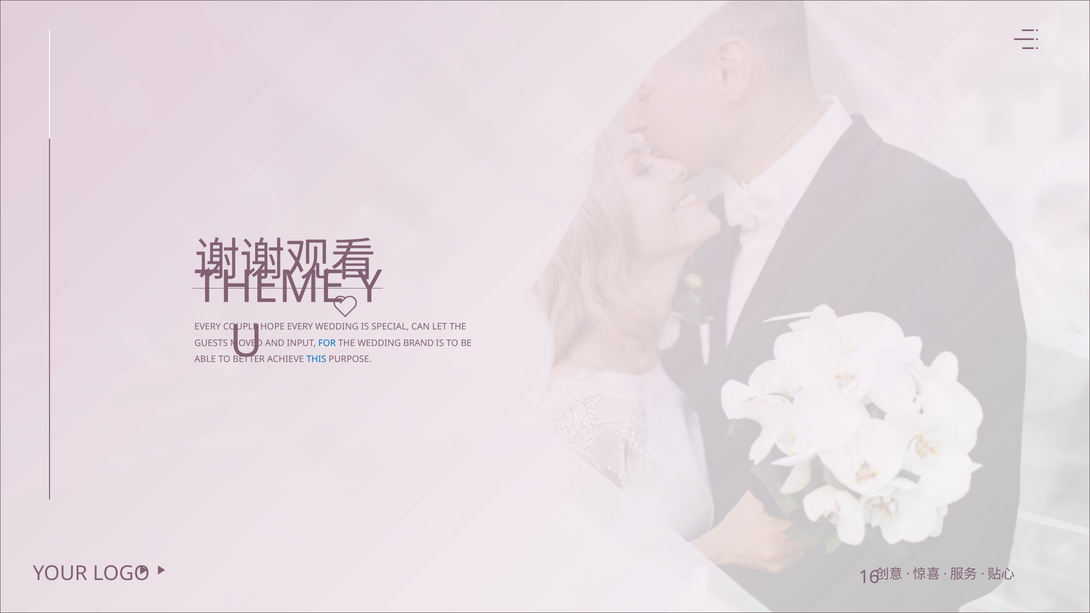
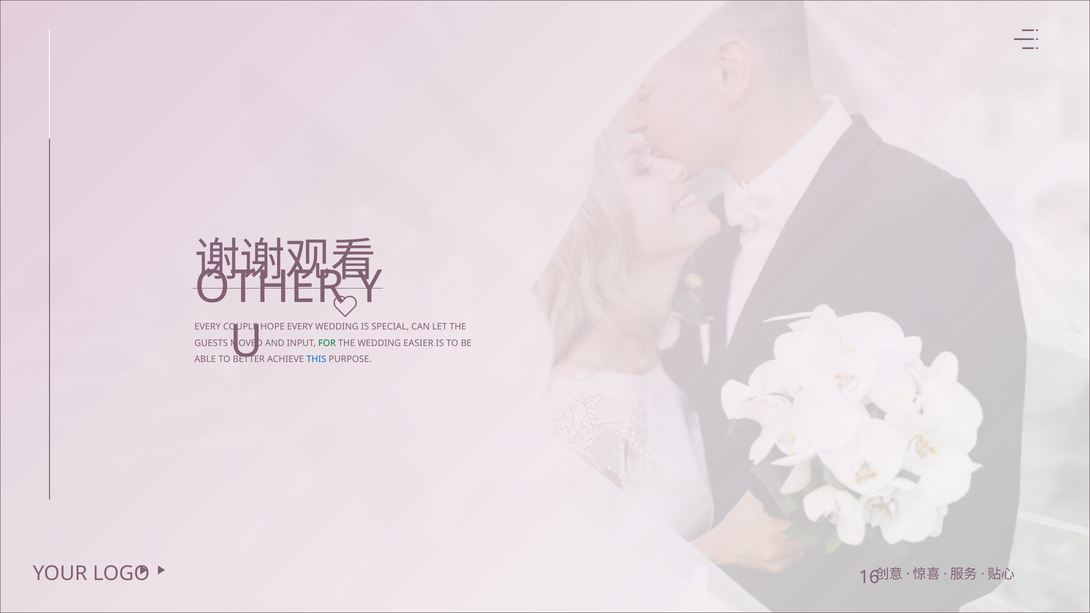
THEME: THEME -> OTHER
FOR colour: blue -> green
BRAND: BRAND -> EASIER
